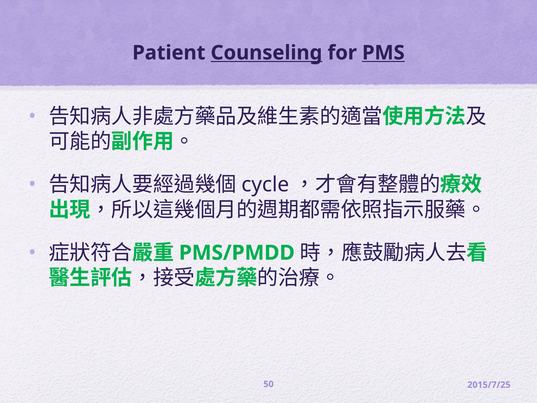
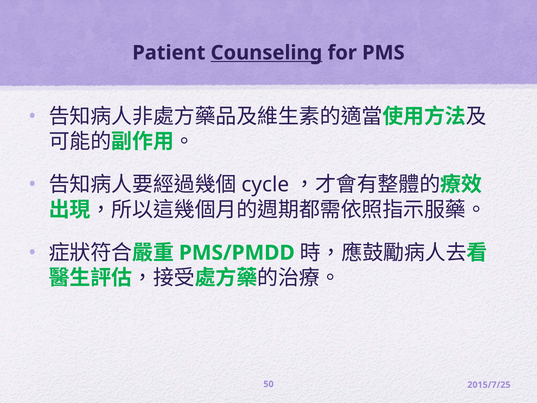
PMS underline: present -> none
